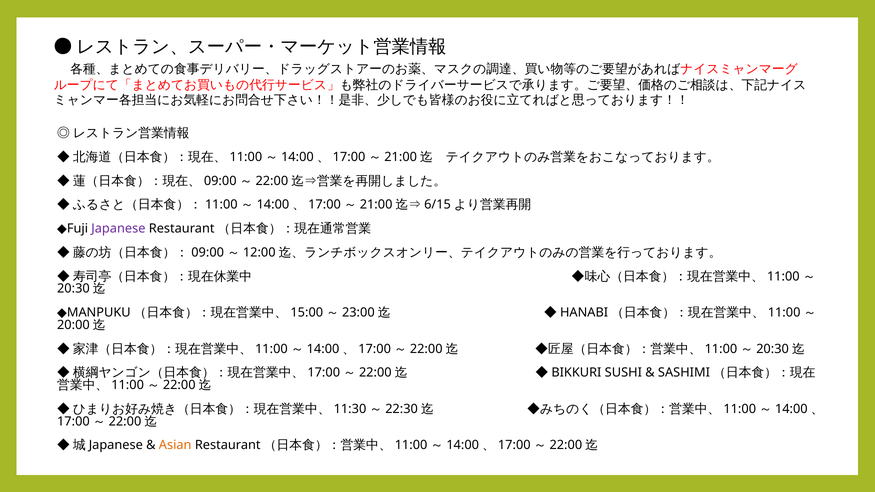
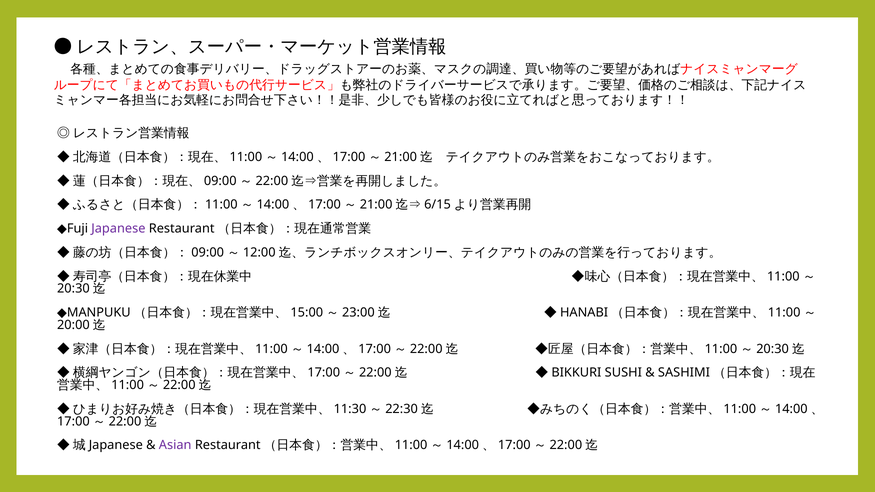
Asian colour: orange -> purple
